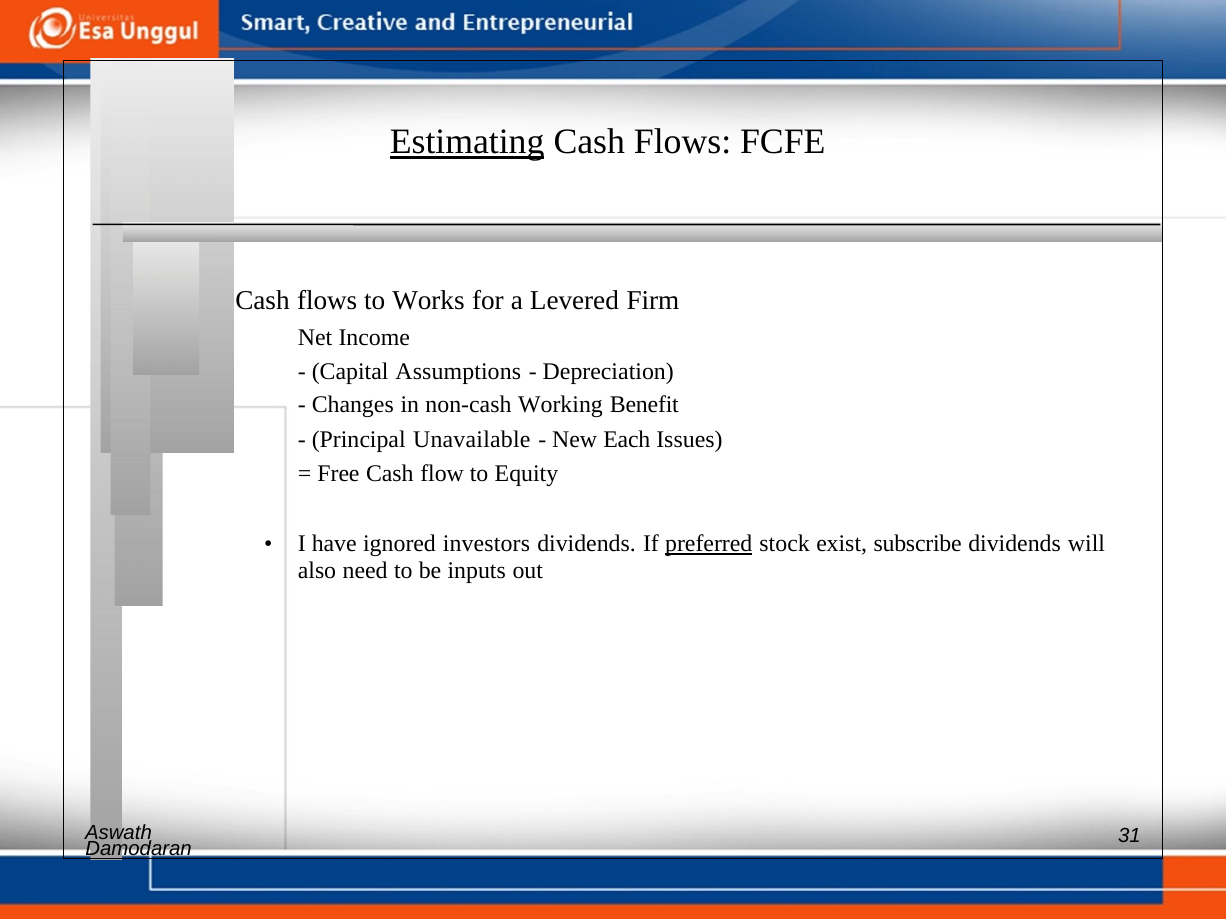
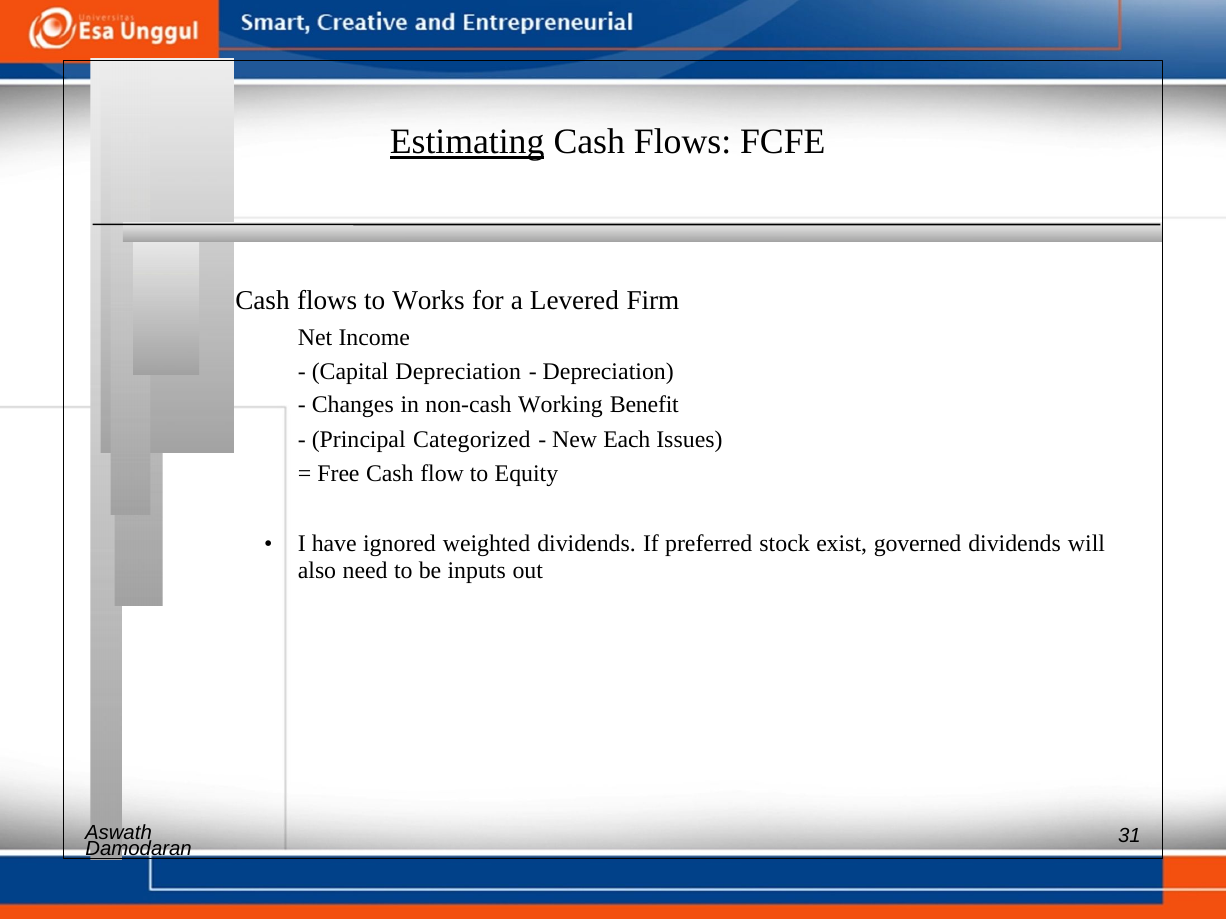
Capital Assumptions: Assumptions -> Depreciation
Unavailable: Unavailable -> Categorized
investors: investors -> weighted
preferred underline: present -> none
subscribe: subscribe -> governed
